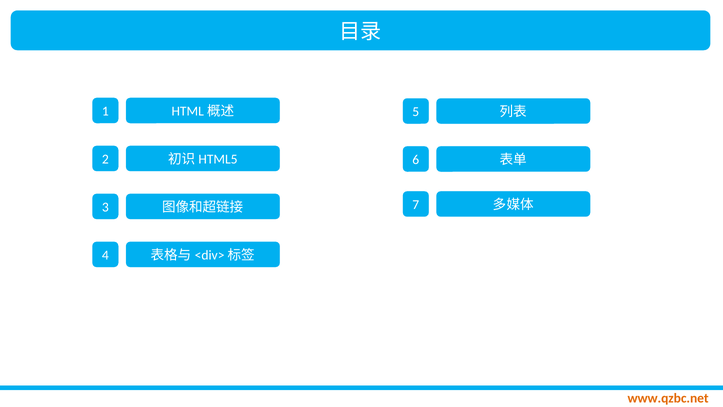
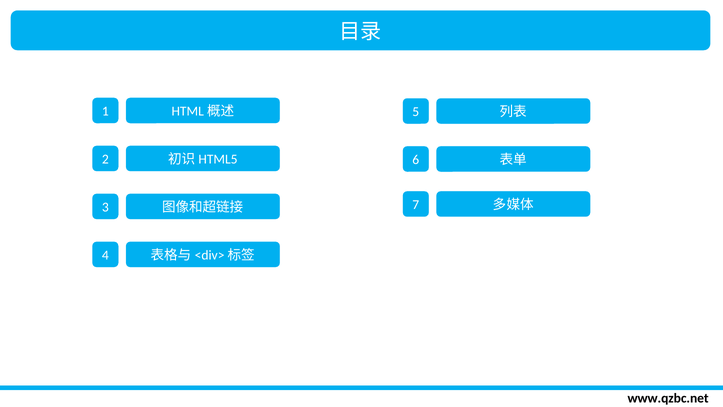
www.qzbc.net colour: orange -> black
